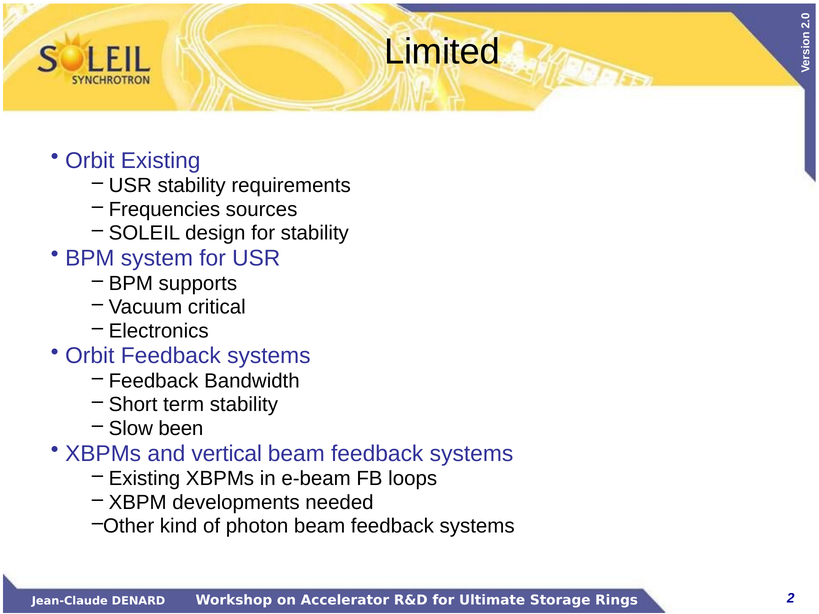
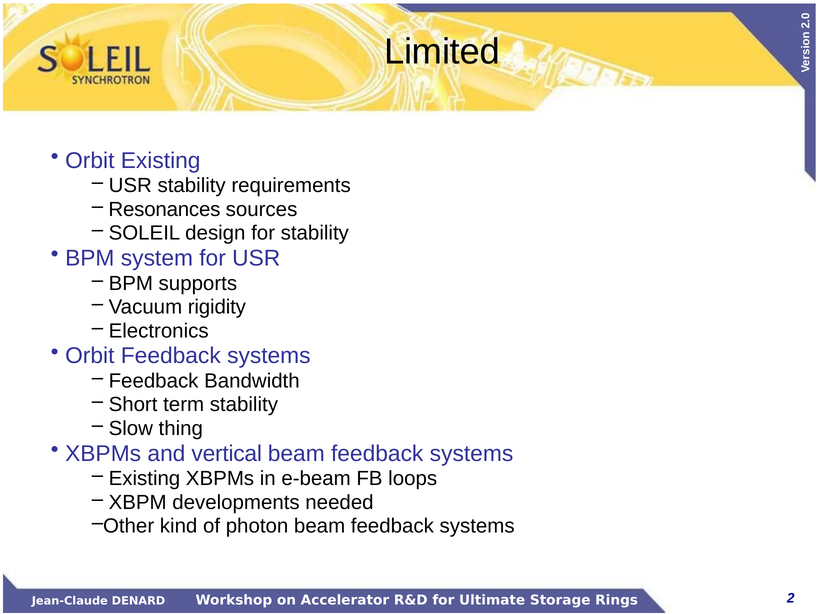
Frequencies: Frequencies -> Resonances
critical: critical -> rigidity
been: been -> thing
